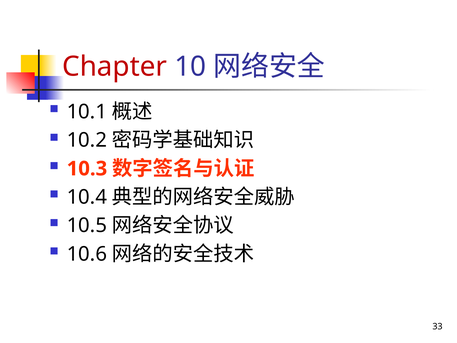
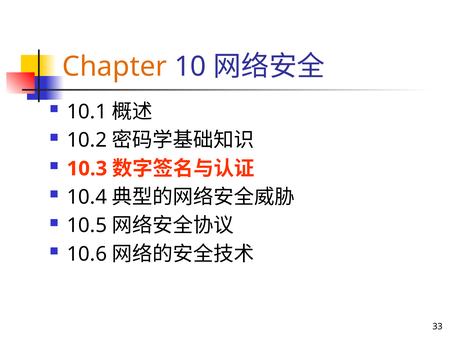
Chapter colour: red -> orange
